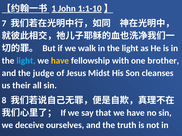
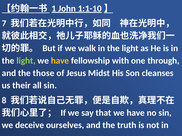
light at (26, 61) colour: light blue -> light green
brother: brother -> through
judge: judge -> those
